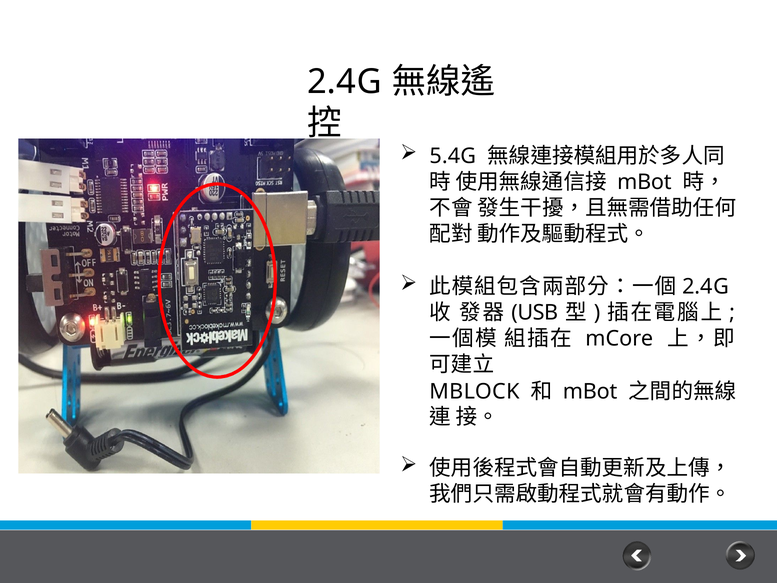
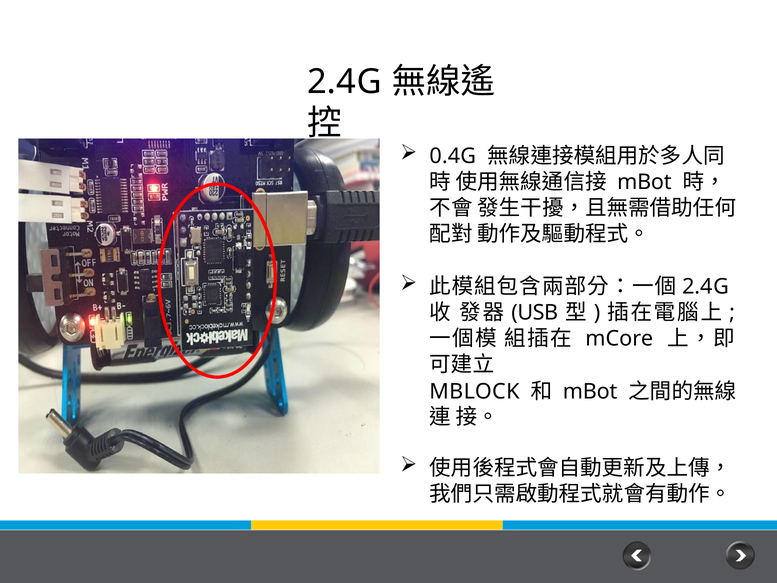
5.4G: 5.4G -> 0.4G
